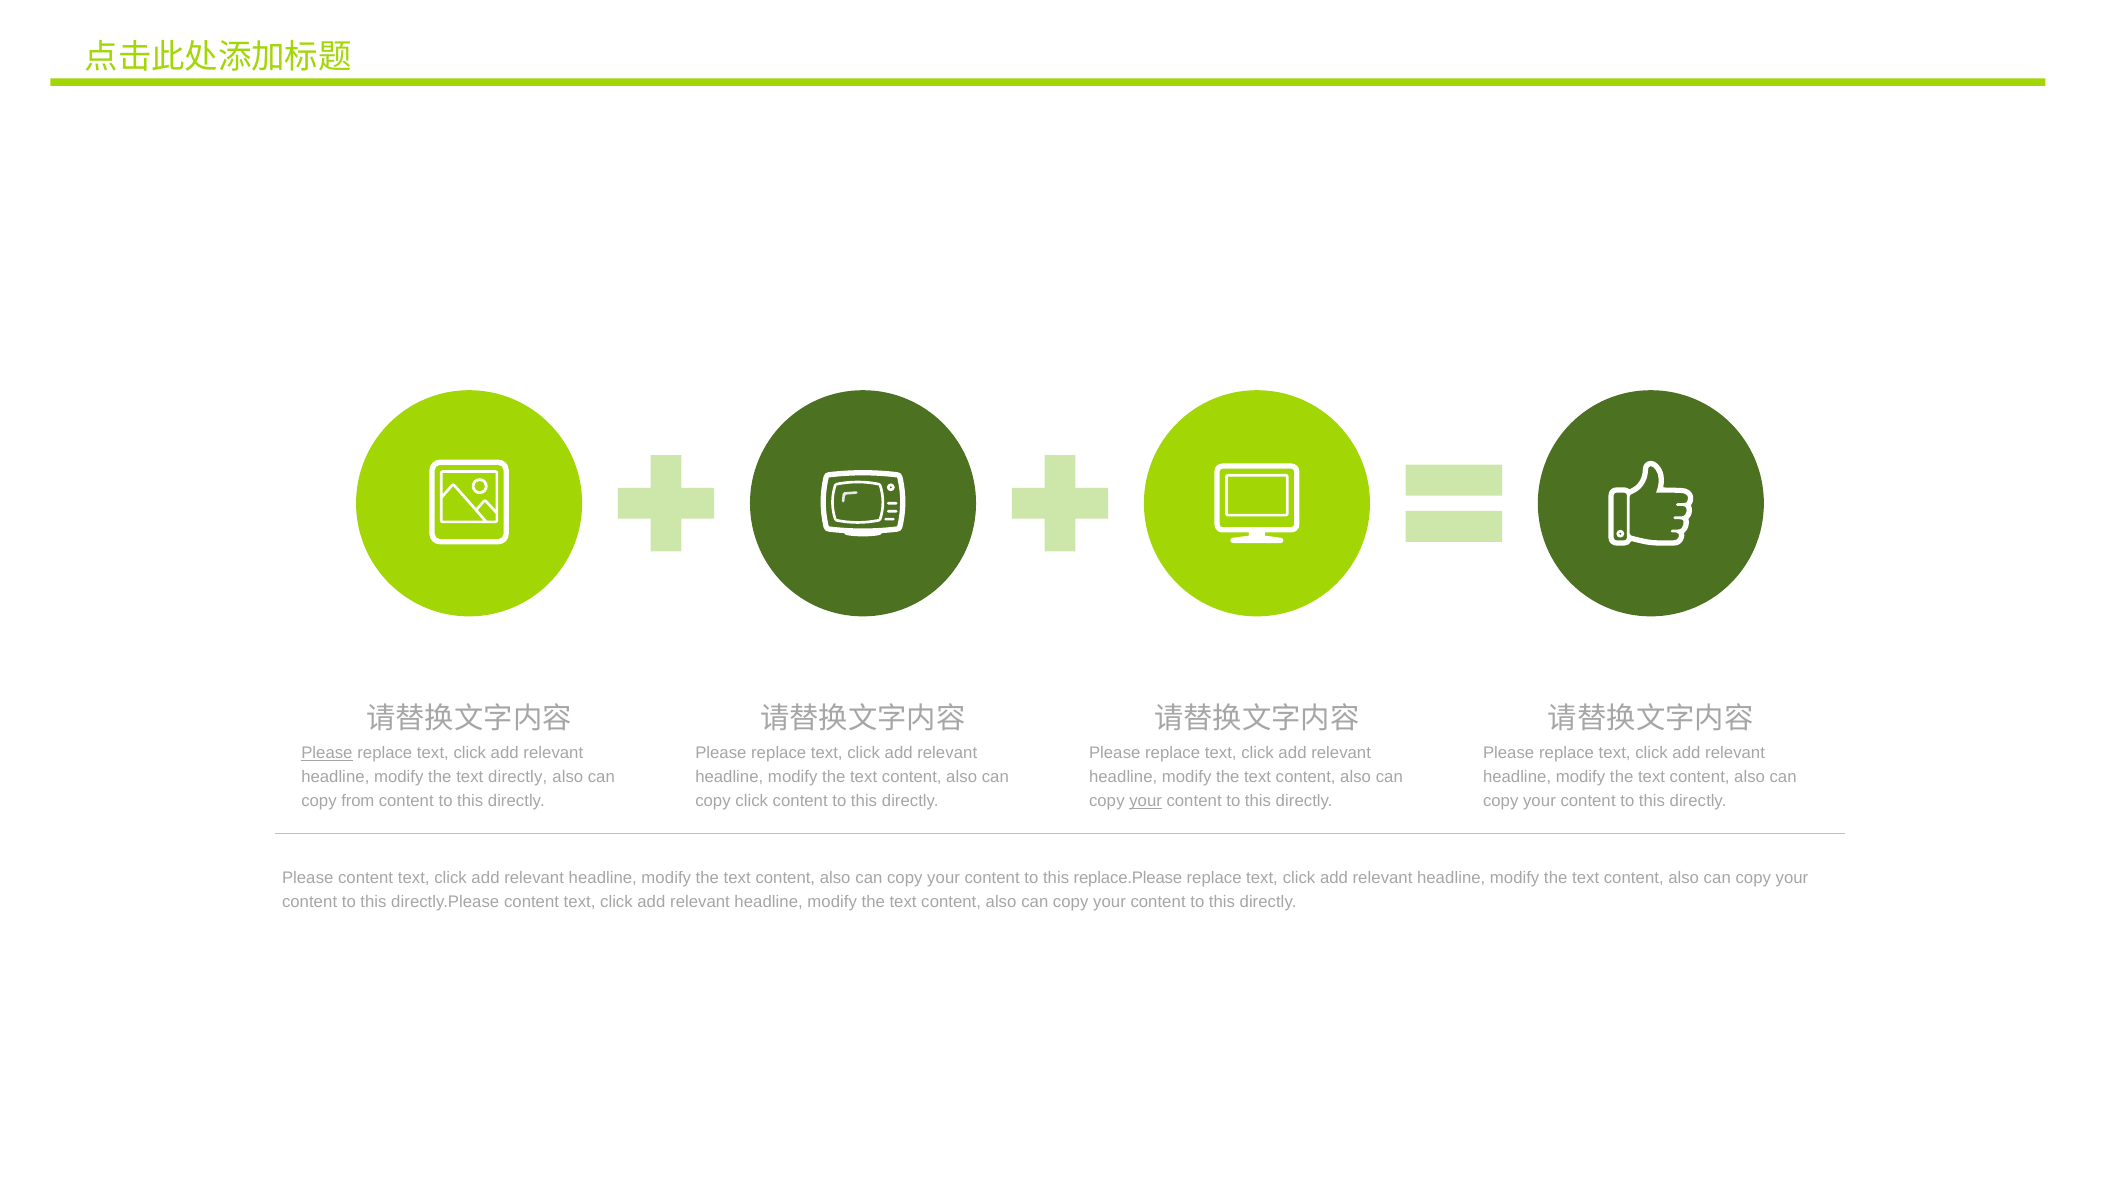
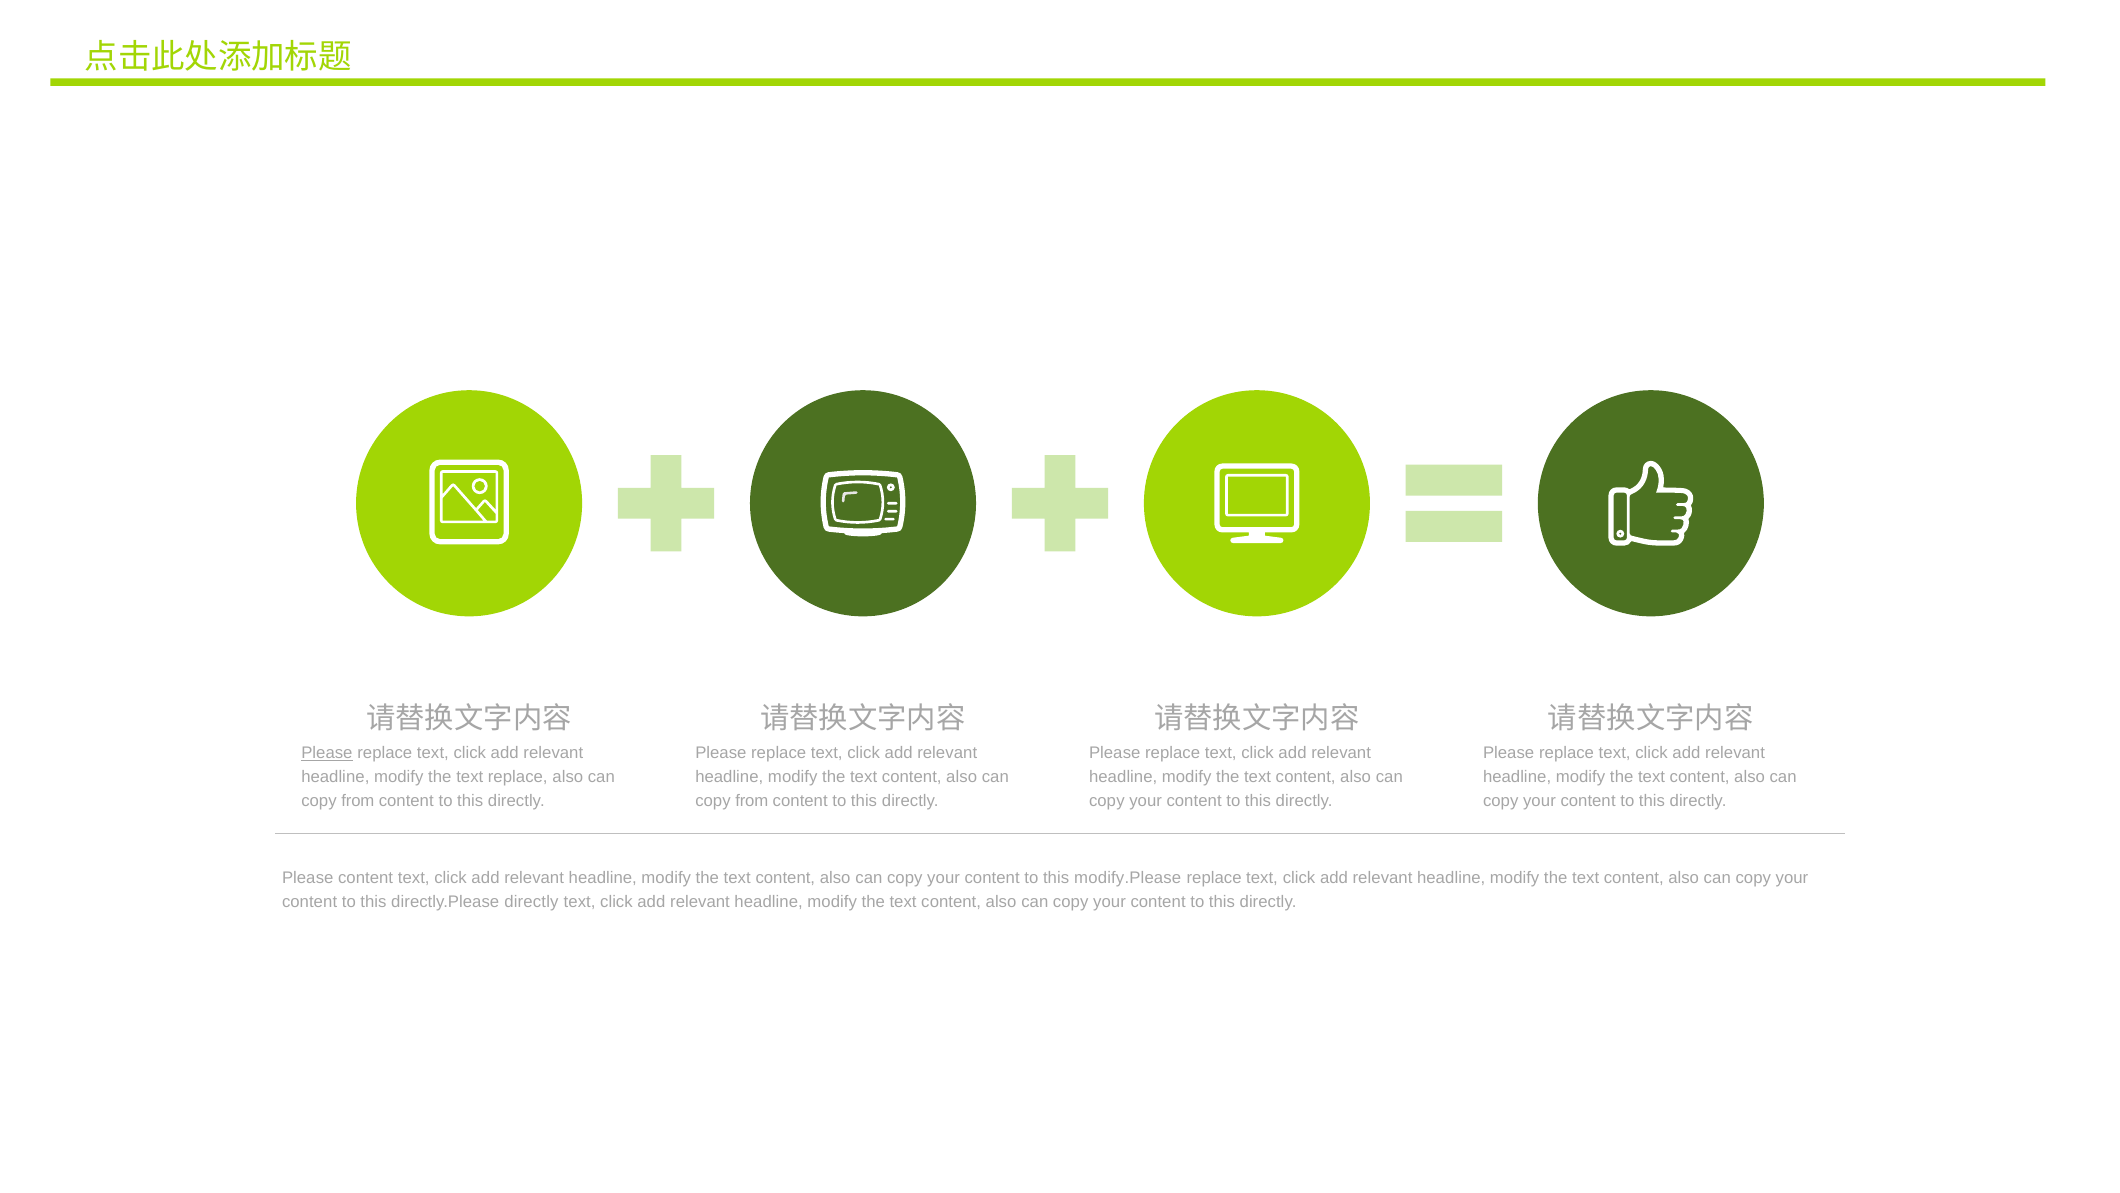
text directly: directly -> replace
click at (752, 801): click -> from
your at (1146, 801) underline: present -> none
replace.Please: replace.Please -> modify.Please
directly.Please content: content -> directly
